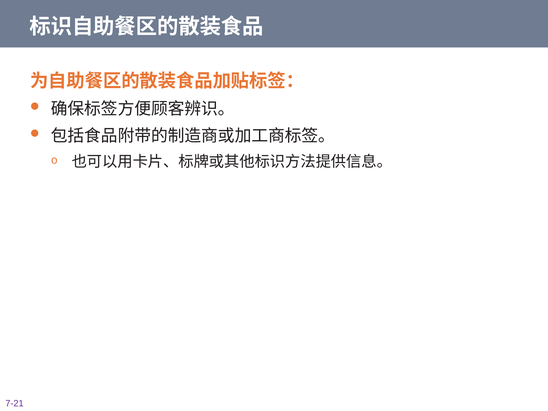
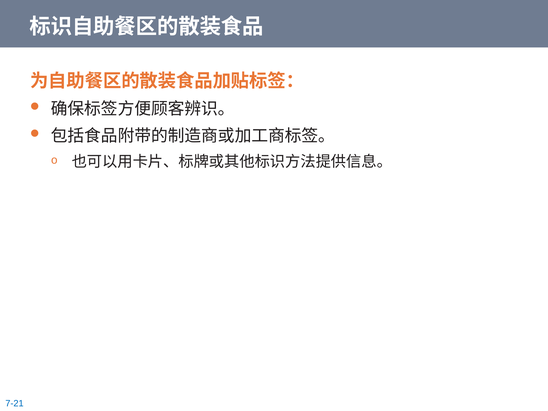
7-21 colour: purple -> blue
